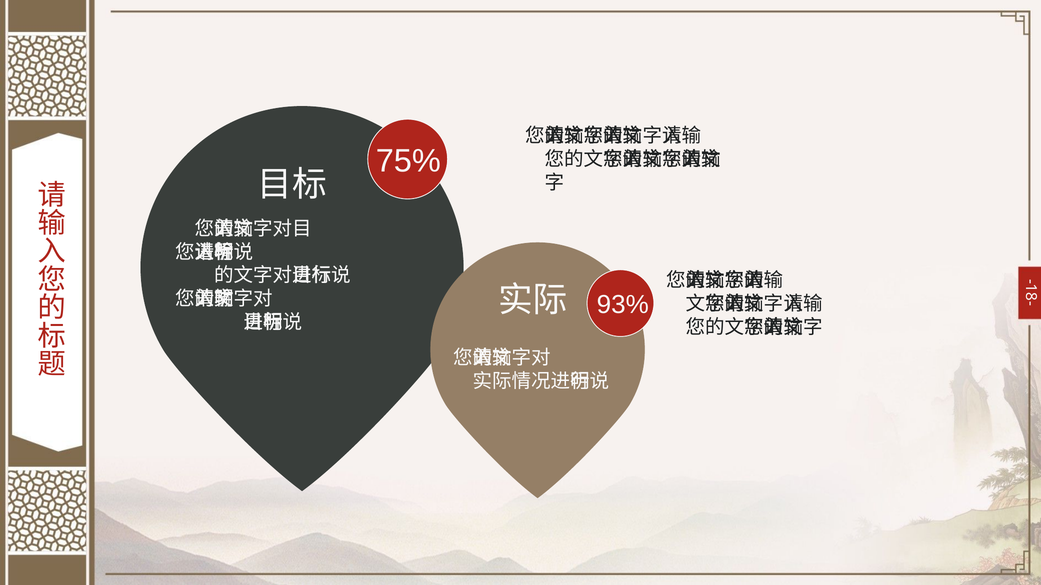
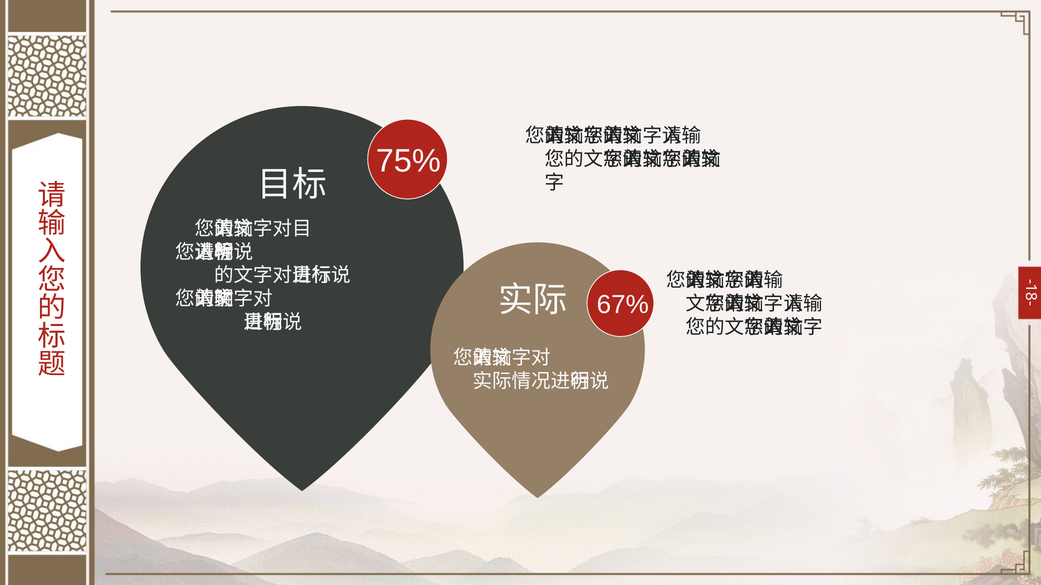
93%: 93% -> 67%
